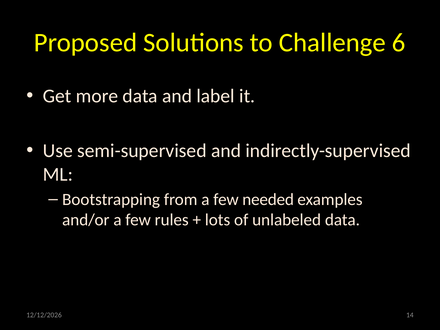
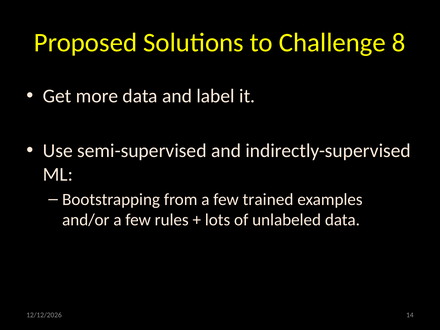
6: 6 -> 8
needed: needed -> trained
